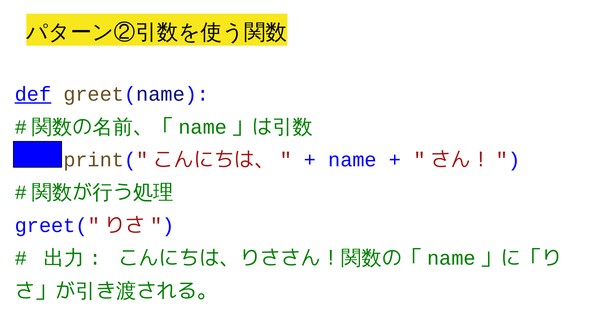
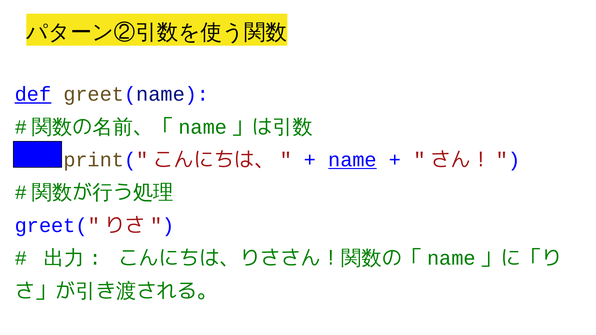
name underline: none -> present
